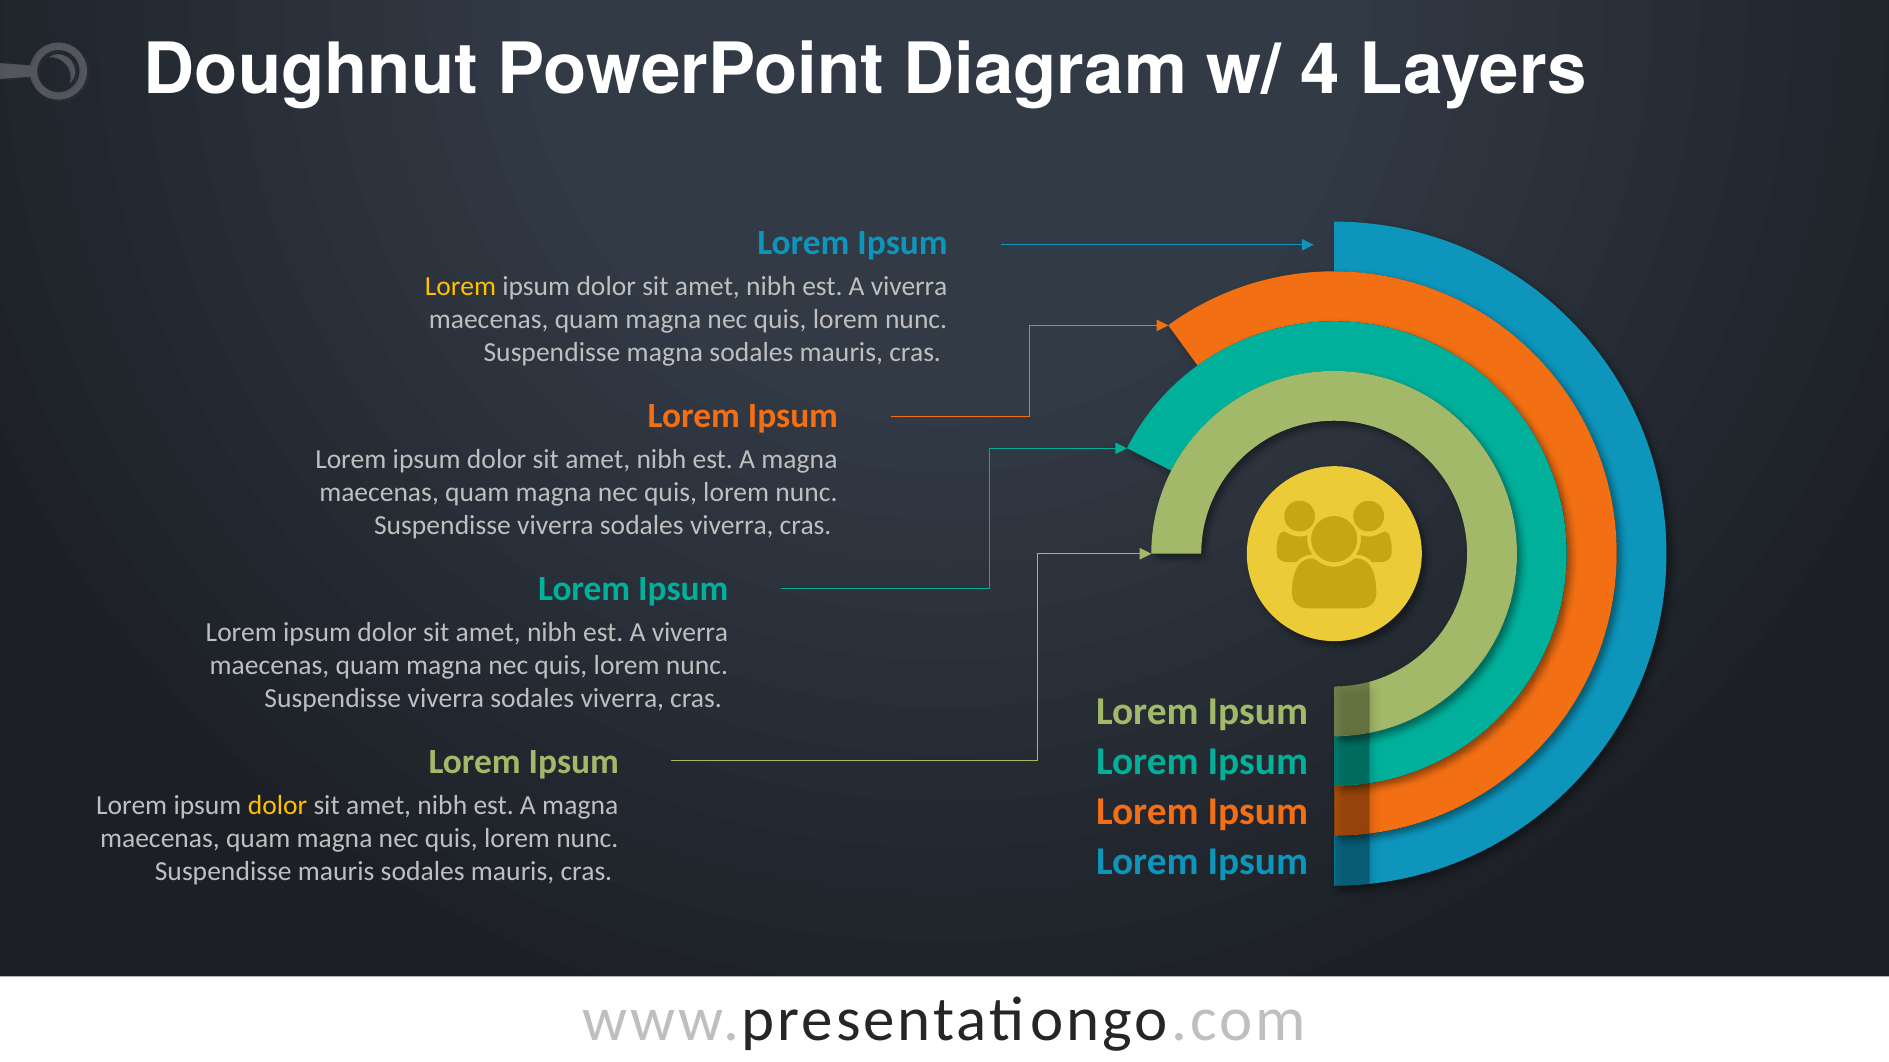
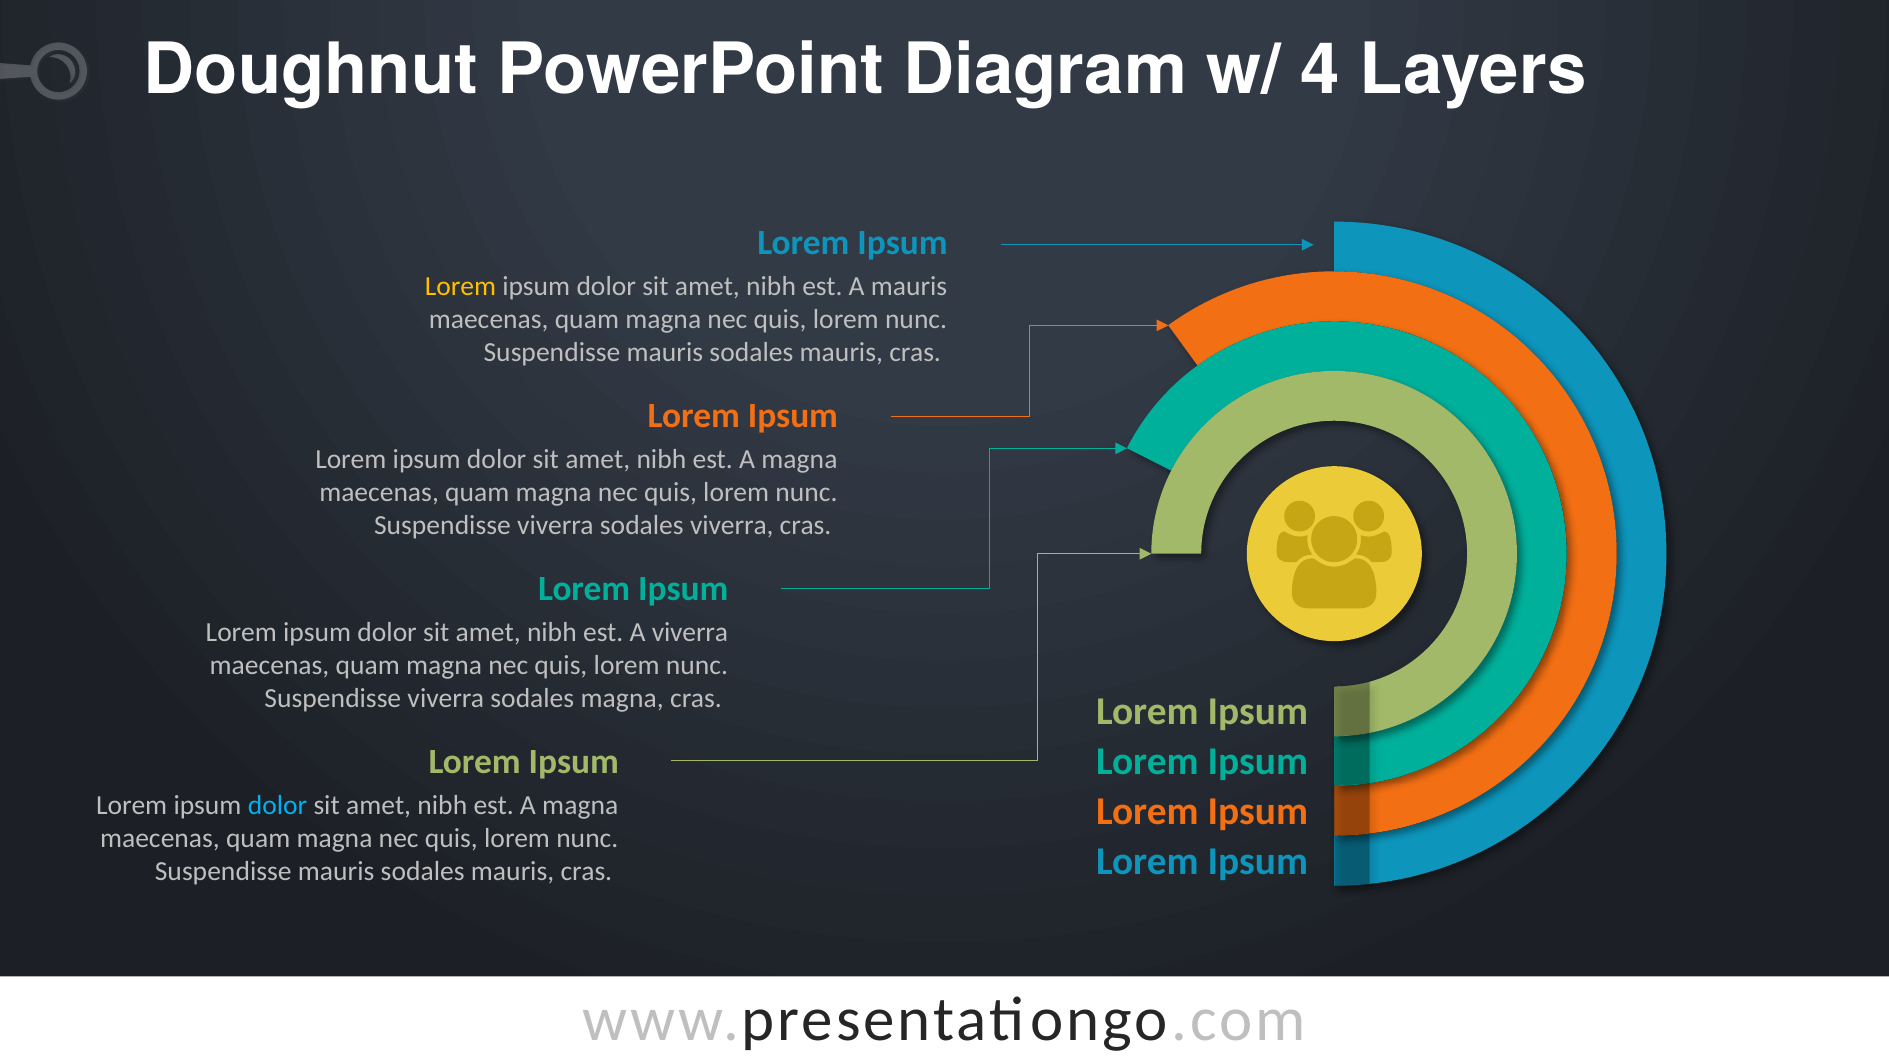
viverra at (909, 287): viverra -> mauris
magna at (665, 353): magna -> mauris
viverra at (622, 699): viverra -> magna
dolor at (277, 806) colour: yellow -> light blue
